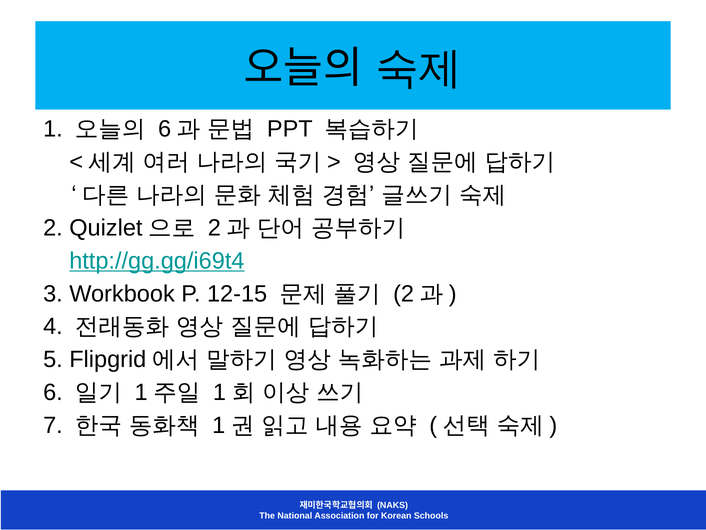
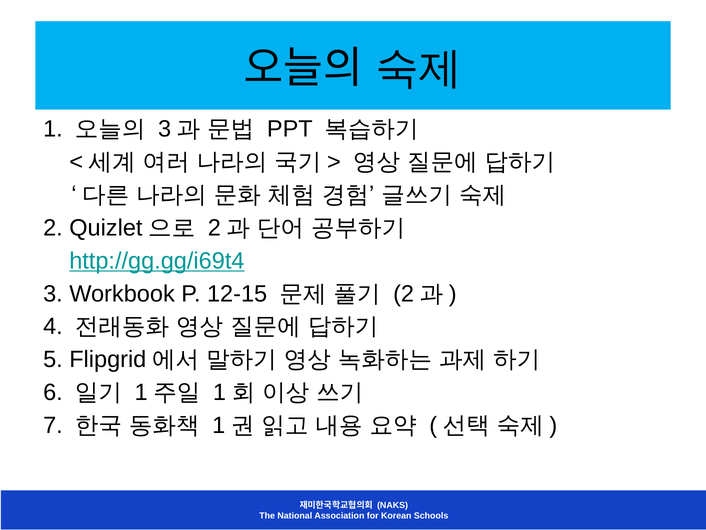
6 at (165, 129): 6 -> 3
